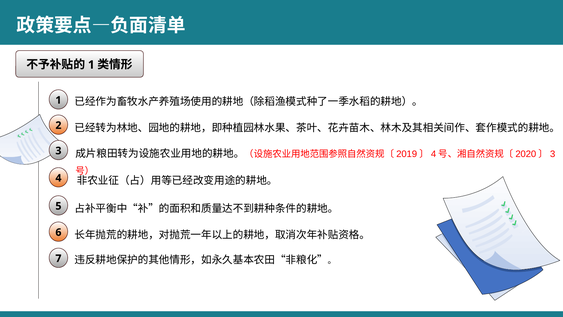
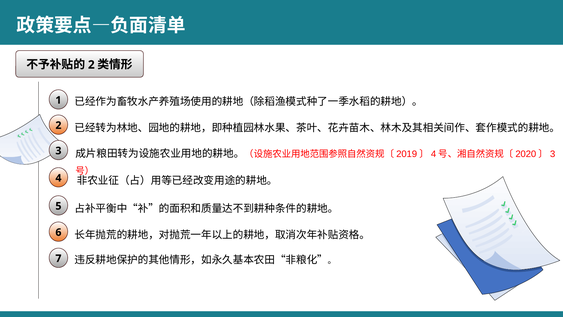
1 at (91, 65): 1 -> 2
